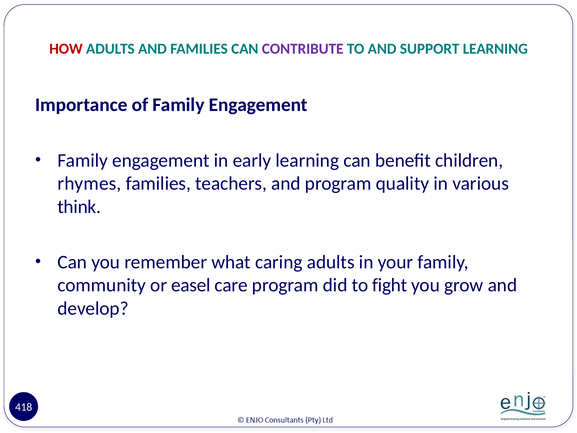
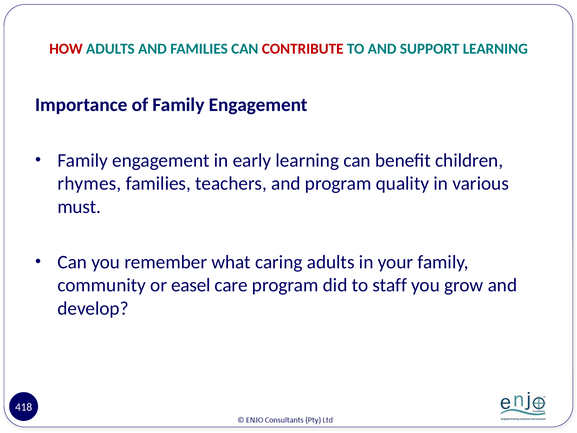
CONTRIBUTE colour: purple -> red
think: think -> must
fight: fight -> staff
